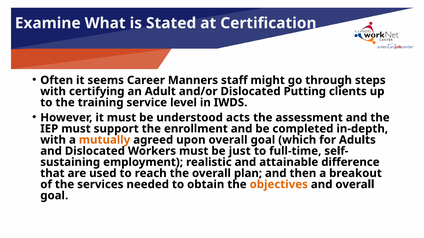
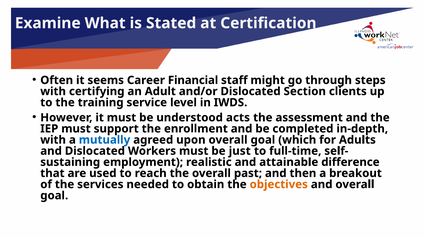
Manners: Manners -> Financial
Putting: Putting -> Section
mutually colour: orange -> blue
plan: plan -> past
